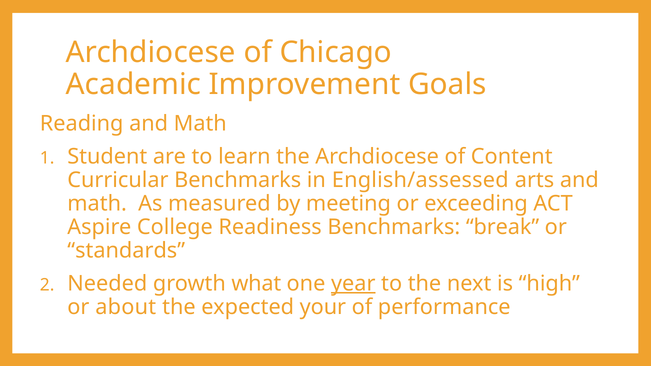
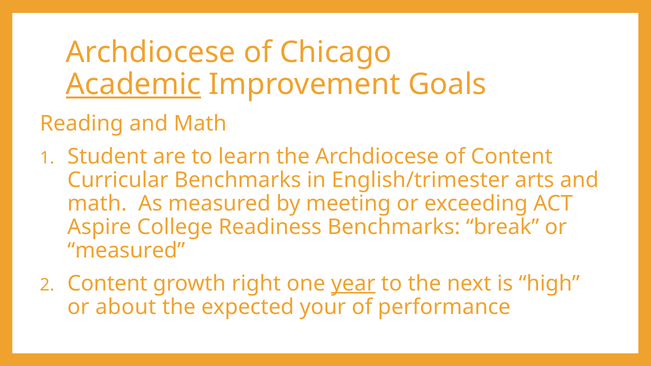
Academic underline: none -> present
English/assessed: English/assessed -> English/trimester
standards at (126, 251): standards -> measured
Needed at (107, 284): Needed -> Content
what: what -> right
